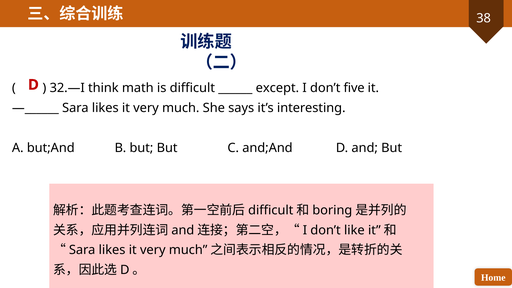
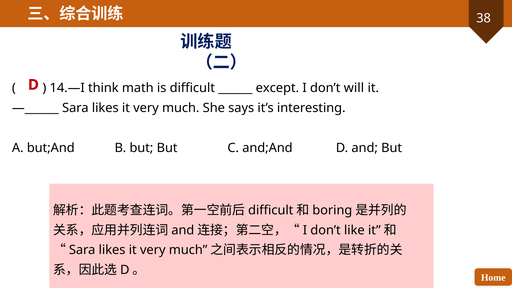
32.—I: 32.—I -> 14.—I
five: five -> will
